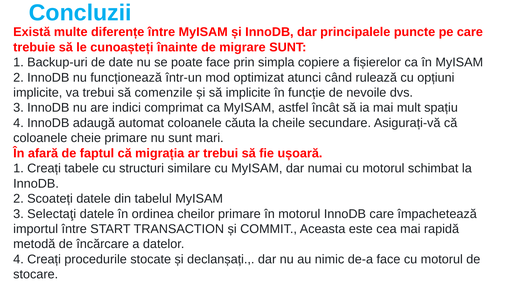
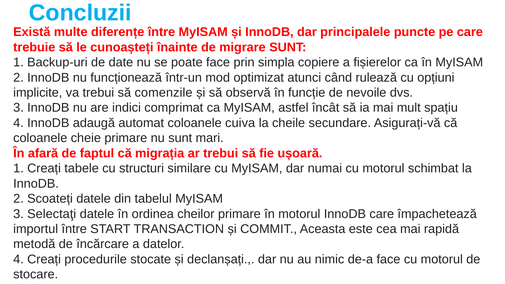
să implicite: implicite -> observă
căuta: căuta -> cuiva
